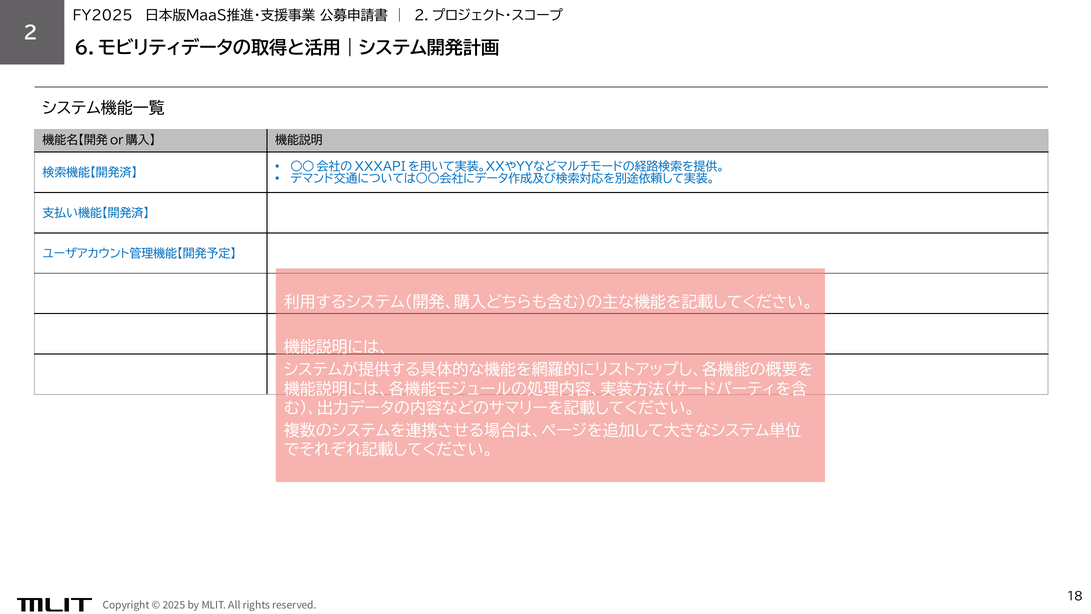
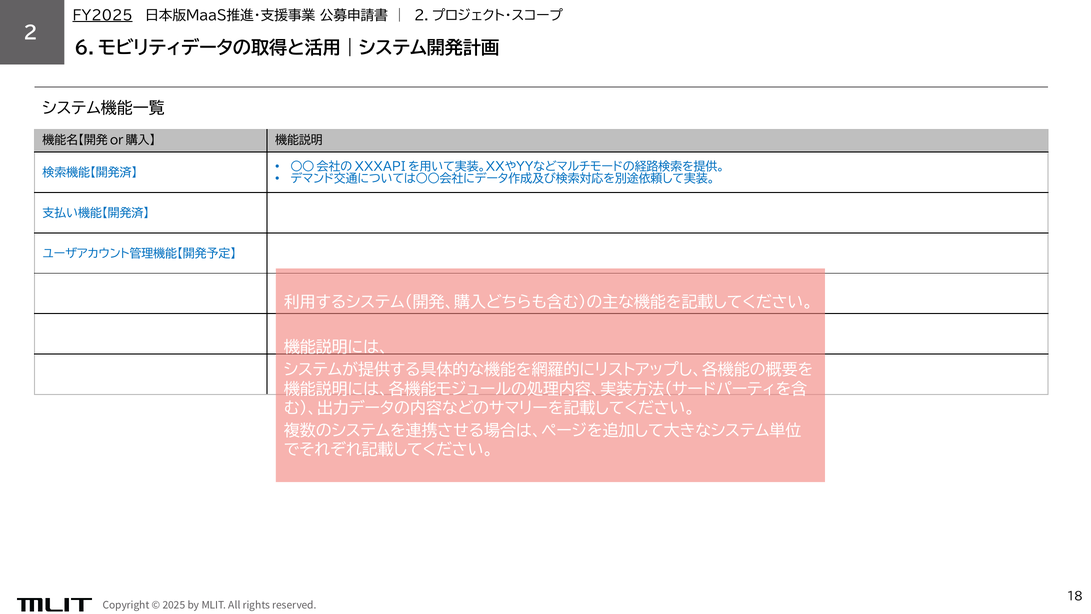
FY2025 underline: none -> present
